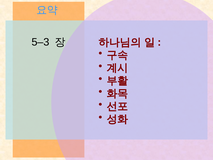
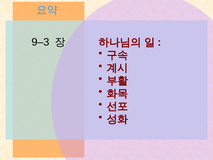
5–3: 5–3 -> 9–3
